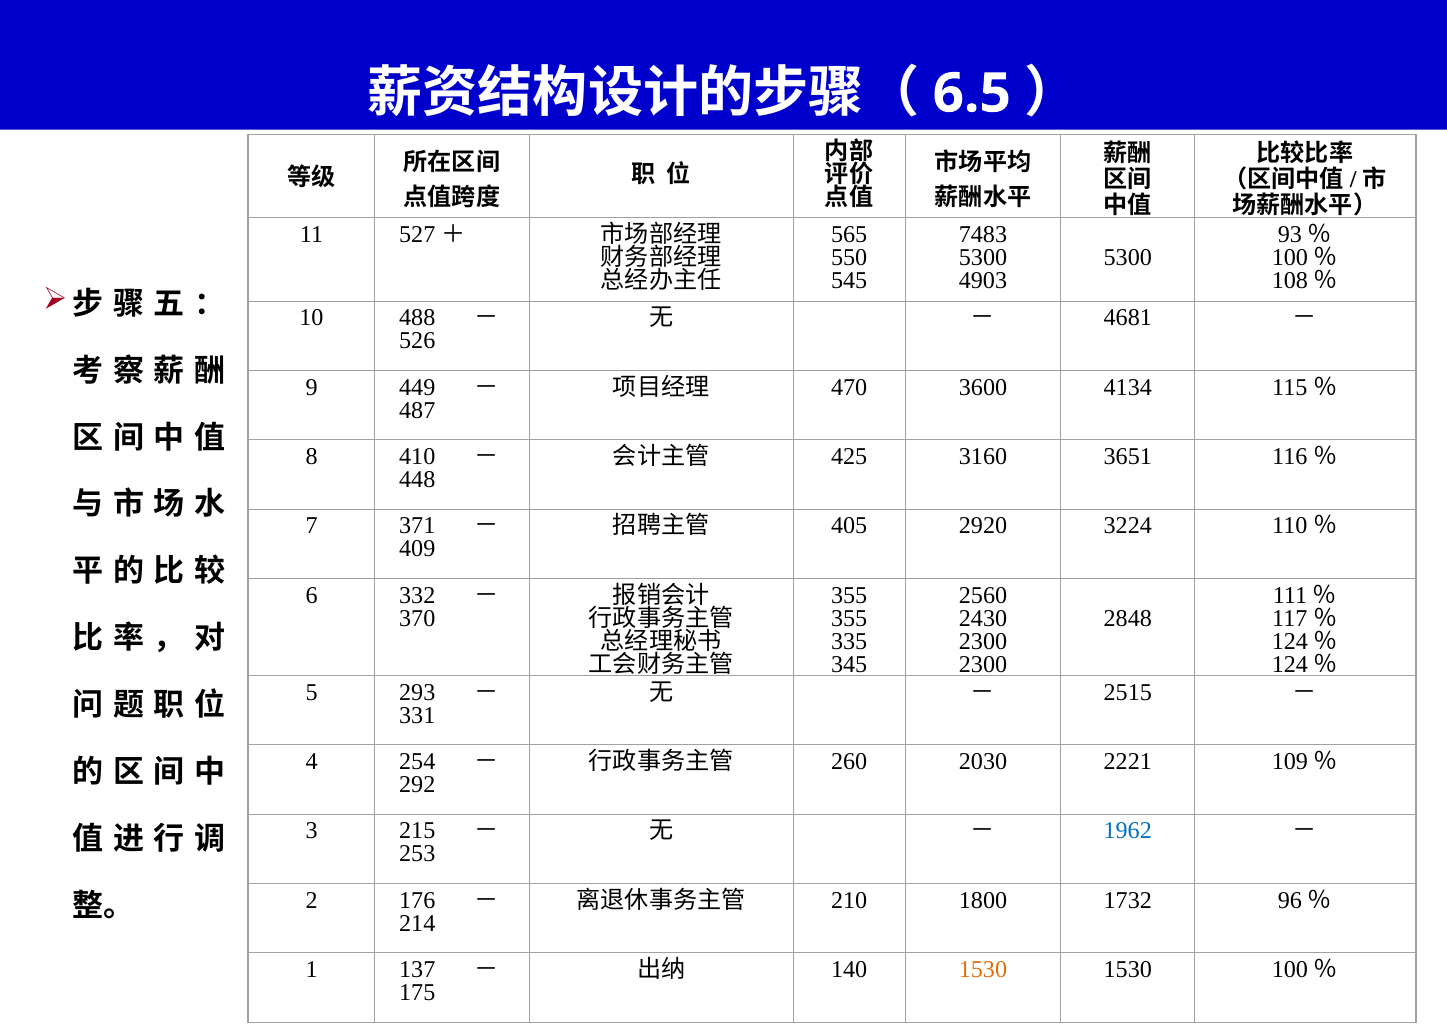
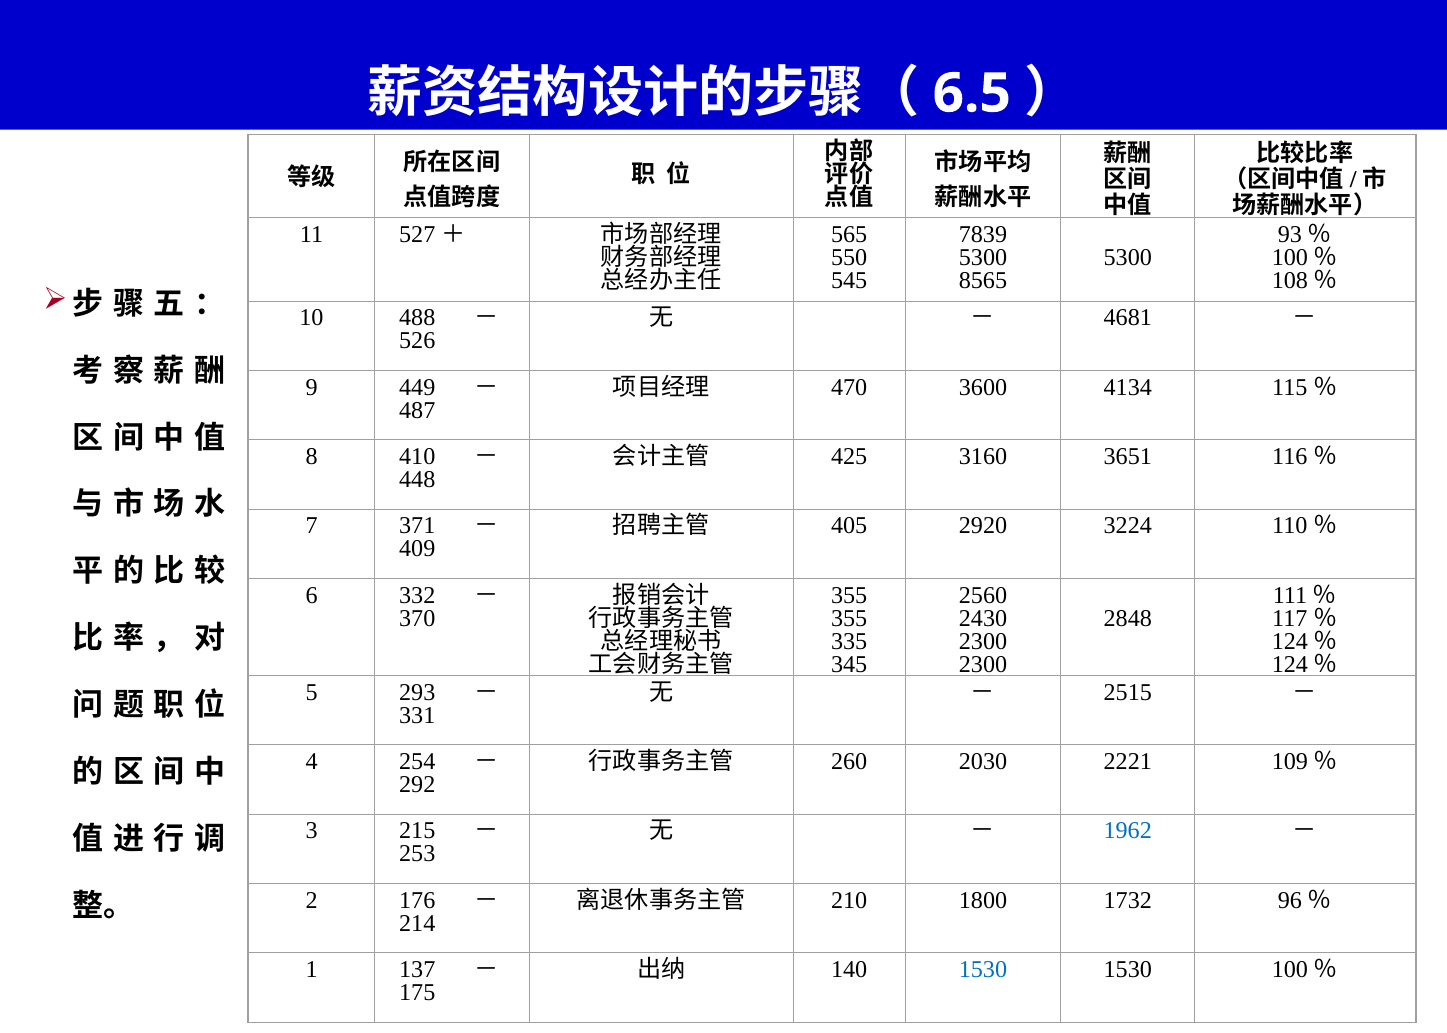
7483: 7483 -> 7839
4903: 4903 -> 8565
1530 at (983, 970) colour: orange -> blue
